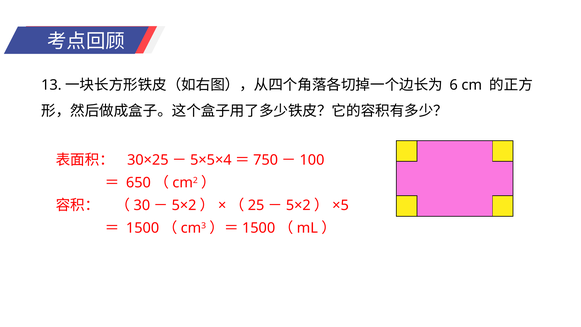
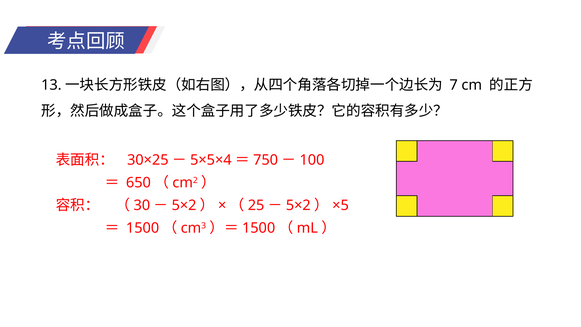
6: 6 -> 7
